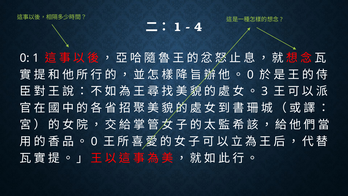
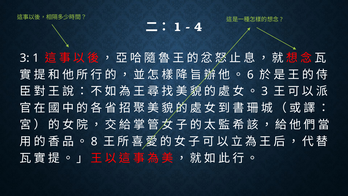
0 at (25, 58): 0 -> 3
0 at (250, 75): 0 -> 6
0 at (94, 141): 0 -> 8
